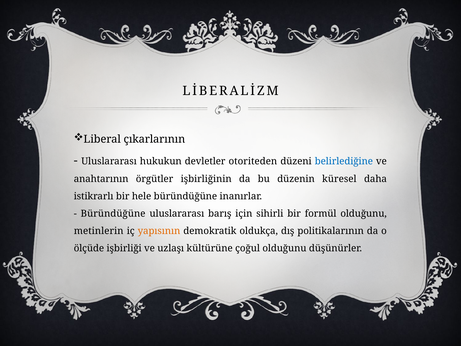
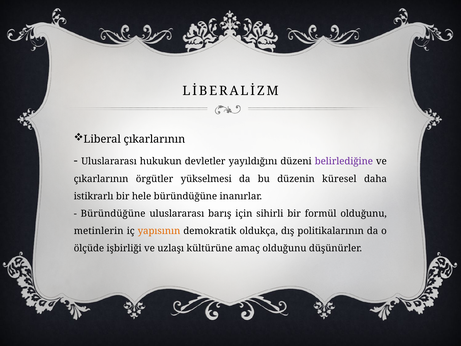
otoriteden: otoriteden -> yayıldığını
belirlediğine colour: blue -> purple
anahtarının at (101, 179): anahtarının -> çıkarlarının
işbirliğinin: işbirliğinin -> yükselmesi
çoğul: çoğul -> amaç
